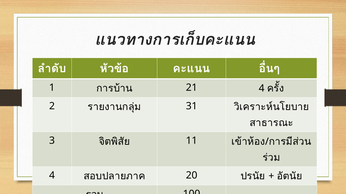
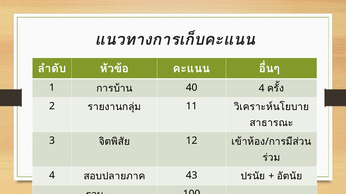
21: 21 -> 40
31: 31 -> 11
11: 11 -> 12
20: 20 -> 43
